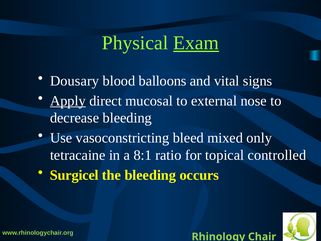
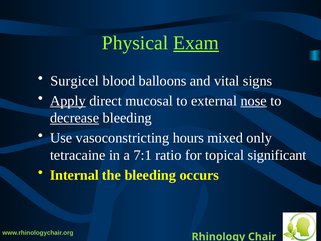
Dousary: Dousary -> Surgicel
nose underline: none -> present
decrease underline: none -> present
bleed: bleed -> hours
8:1: 8:1 -> 7:1
controlled: controlled -> significant
Surgicel: Surgicel -> Internal
